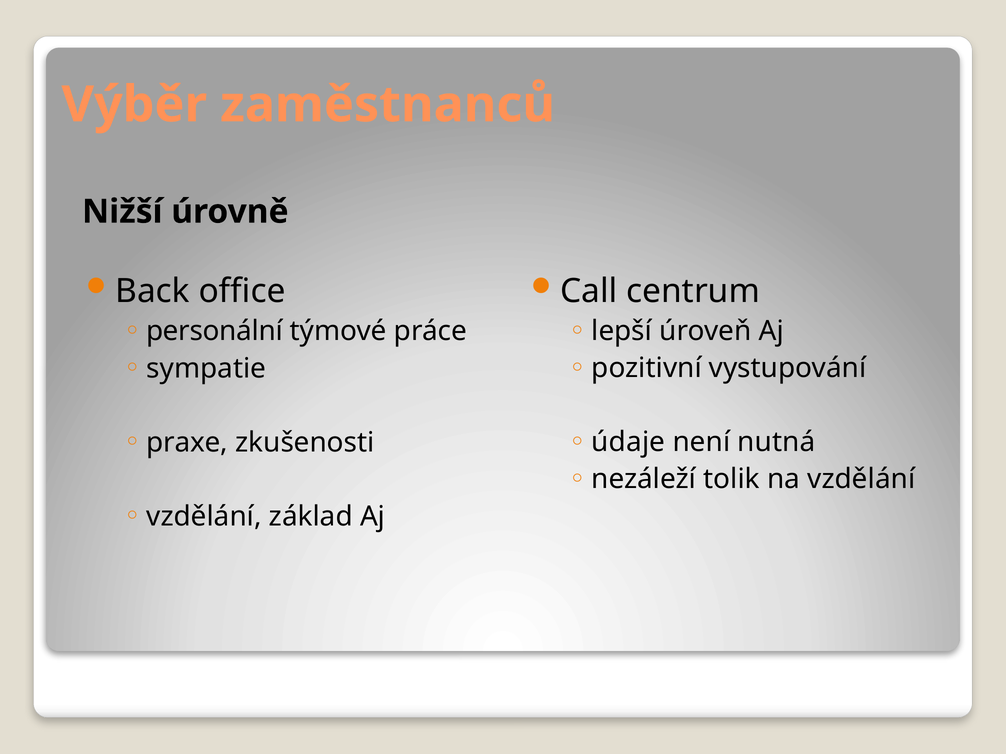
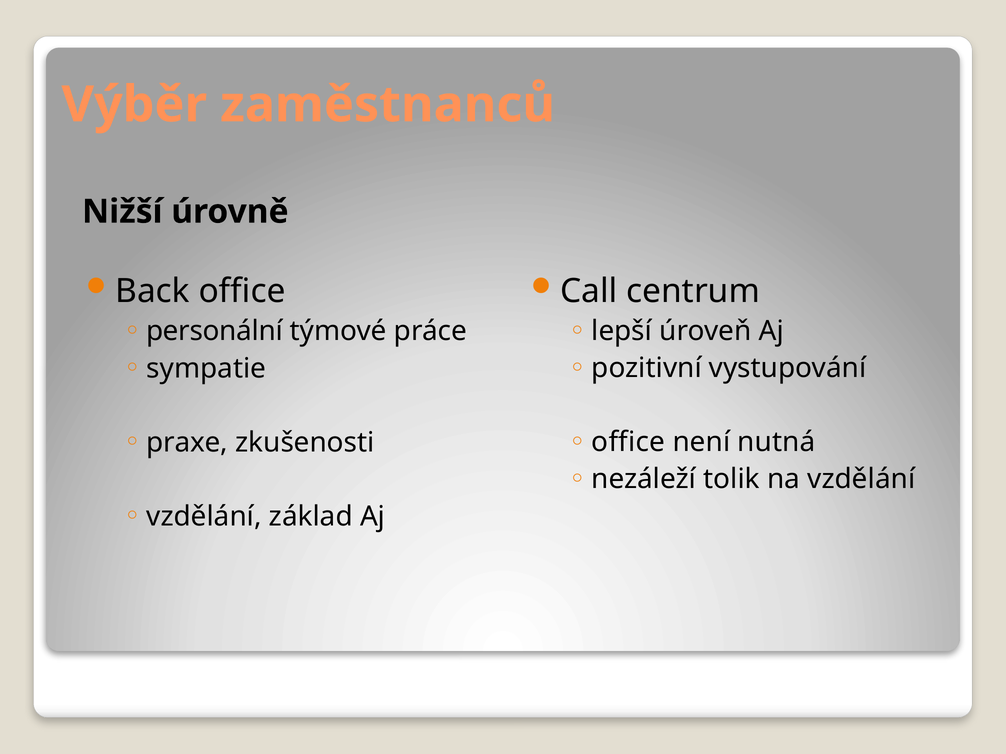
údaje at (628, 443): údaje -> office
